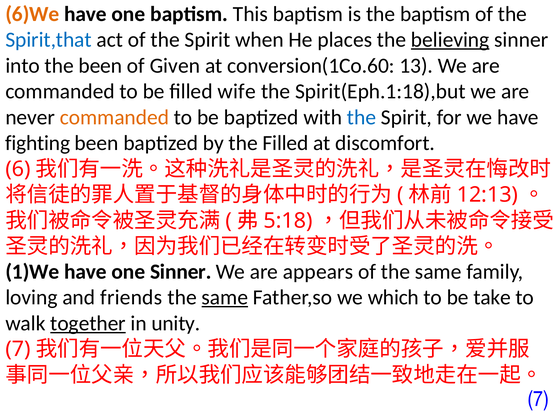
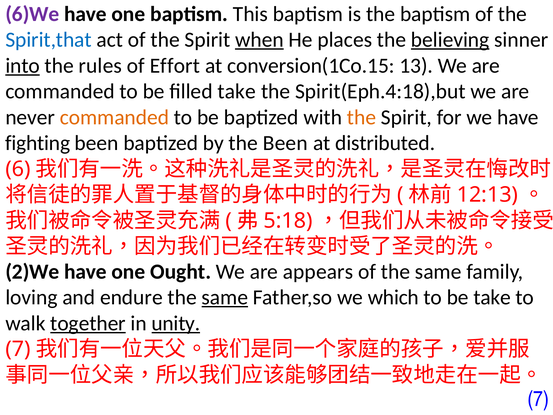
6)We colour: orange -> purple
when underline: none -> present
into underline: none -> present
the been: been -> rules
Given: Given -> Effort
conversion(1Co.60: conversion(1Co.60 -> conversion(1Co.15
filled wife: wife -> take
Spirit(Eph.1:18),but: Spirit(Eph.1:18),but -> Spirit(Eph.4:18),but
the at (361, 117) colour: blue -> orange
the Filled: Filled -> Been
discomfort: discomfort -> distributed
1)We: 1)We -> 2)We
one Sinner: Sinner -> Ought
friends: friends -> endure
unity underline: none -> present
